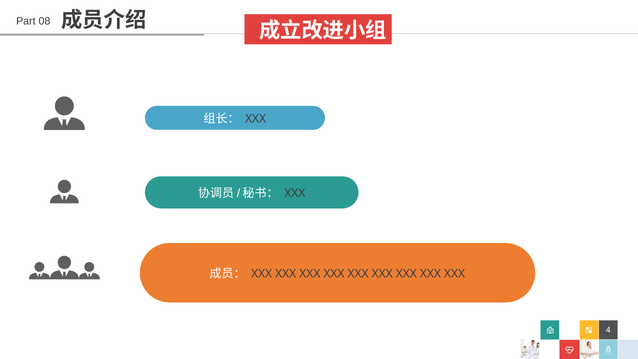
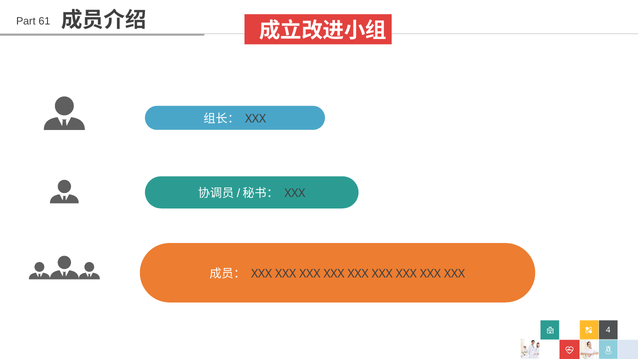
08: 08 -> 61
